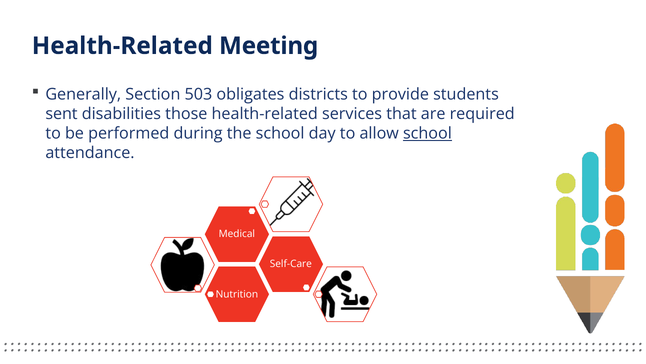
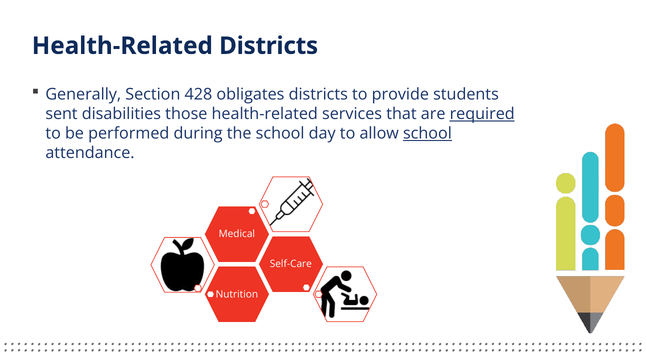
Health-Related Meeting: Meeting -> Districts
503: 503 -> 428
required underline: none -> present
